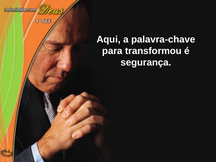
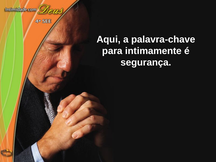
transformou: transformou -> intimamente
